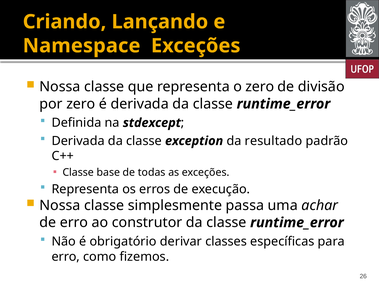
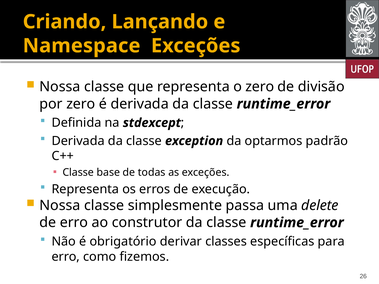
resultado: resultado -> optarmos
achar: achar -> delete
